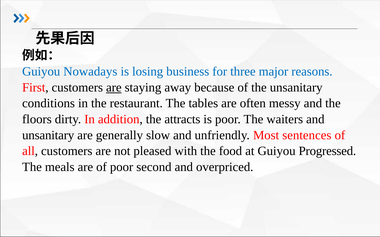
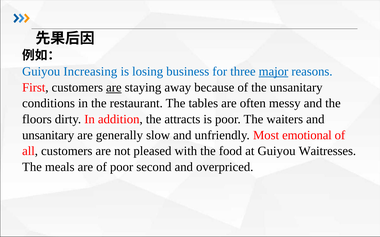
Nowadays: Nowadays -> Increasing
major underline: none -> present
sentences: sentences -> emotional
Progressed: Progressed -> Waitresses
